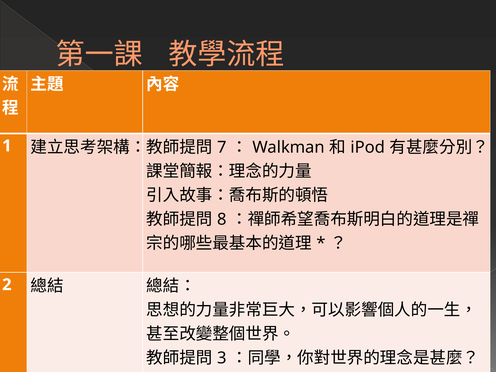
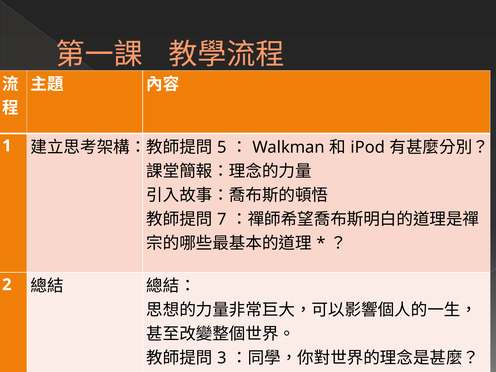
7: 7 -> 5
8: 8 -> 7
